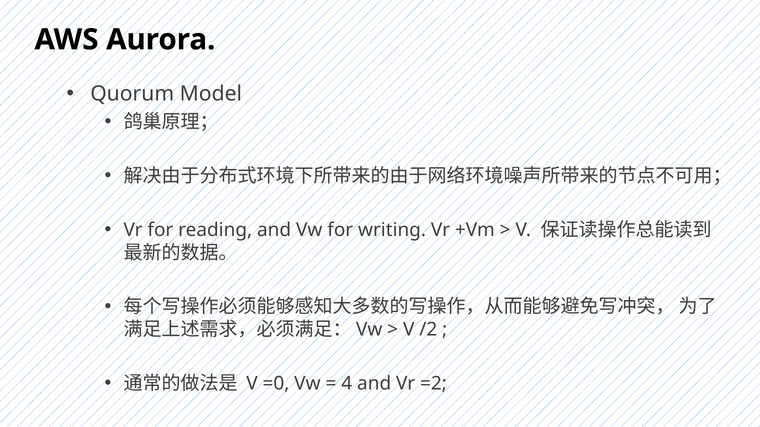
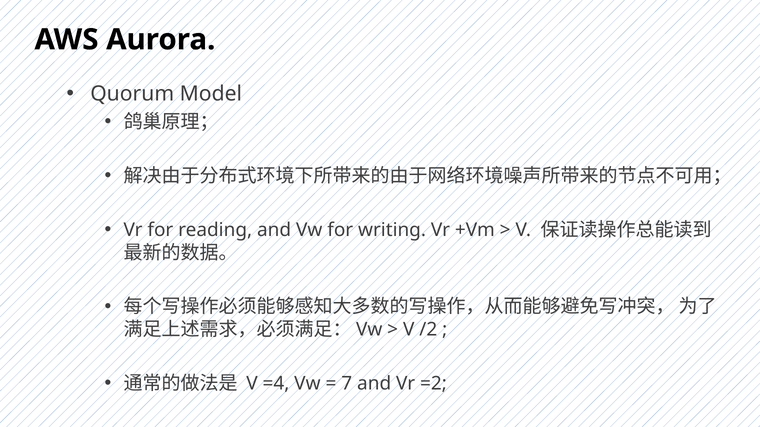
=0: =0 -> =4
4: 4 -> 7
